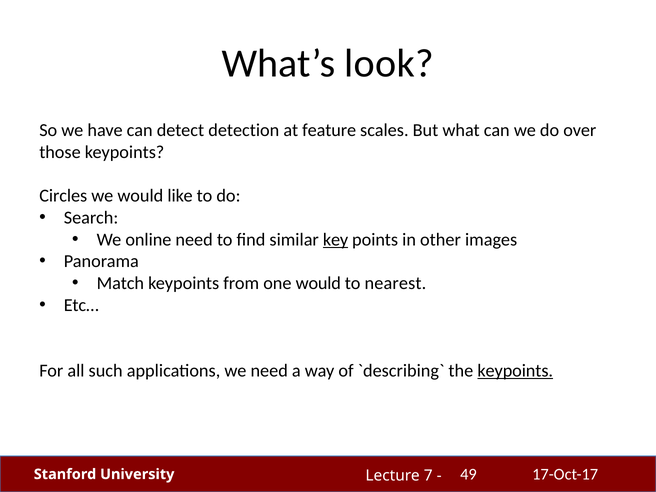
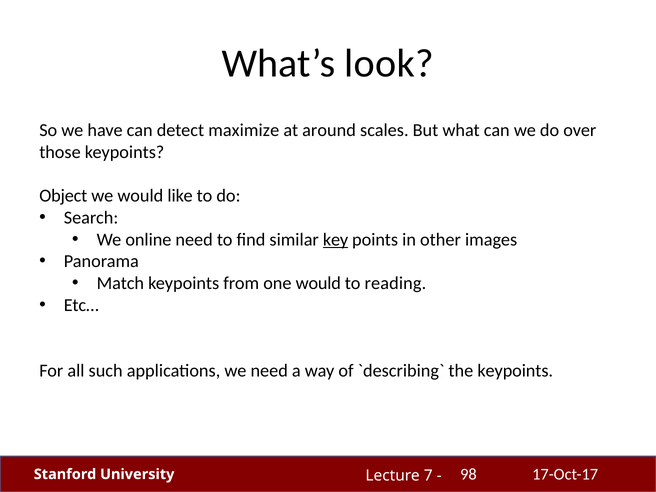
detection: detection -> maximize
feature: feature -> around
Circles: Circles -> Object
nearest: nearest -> reading
keypoints at (515, 371) underline: present -> none
49: 49 -> 98
